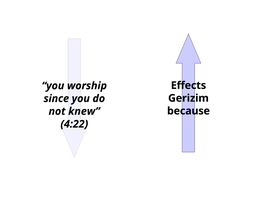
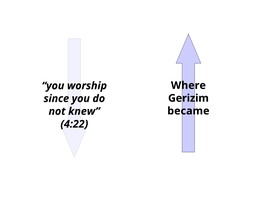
Effects: Effects -> Where
because: because -> became
